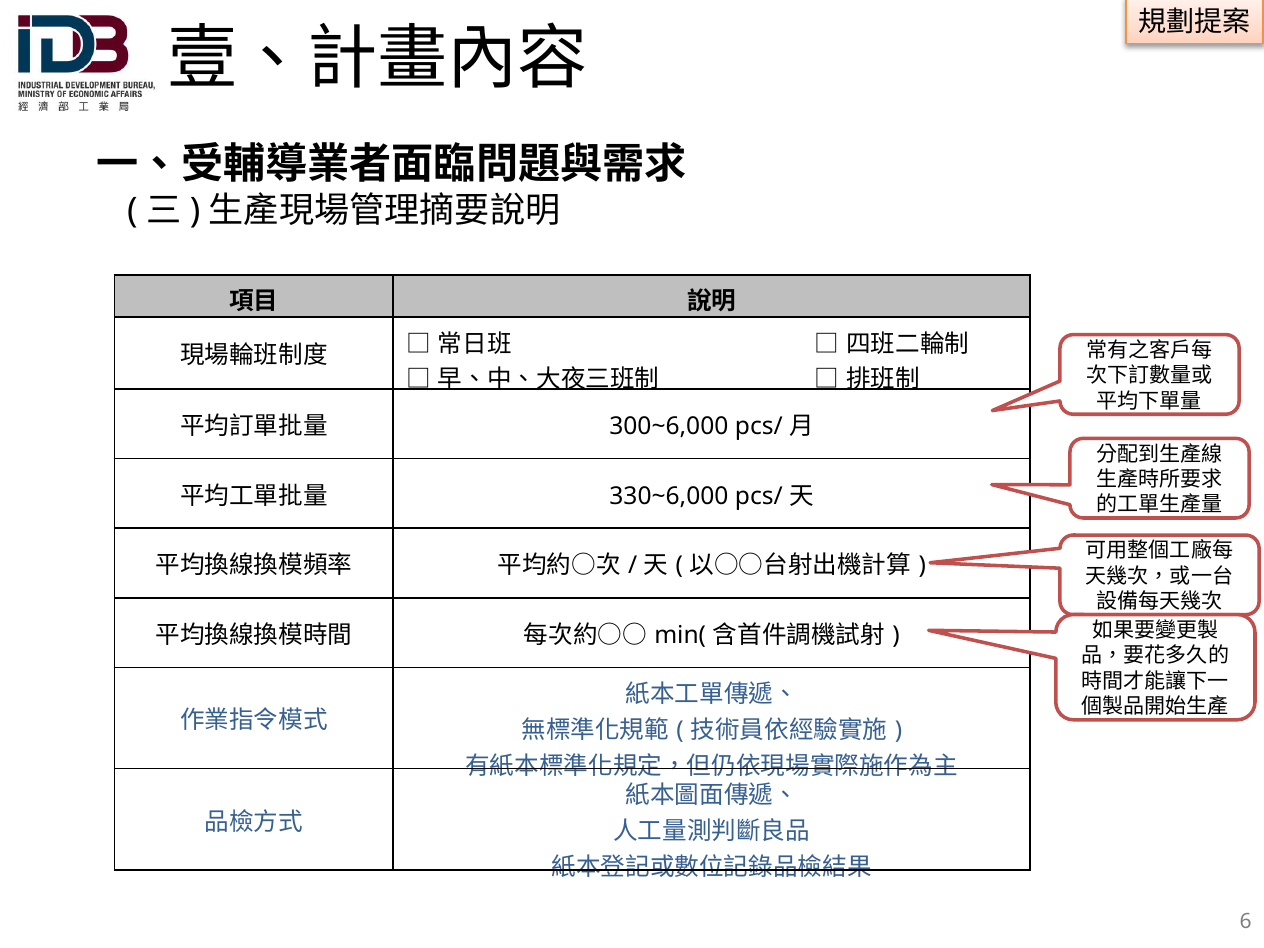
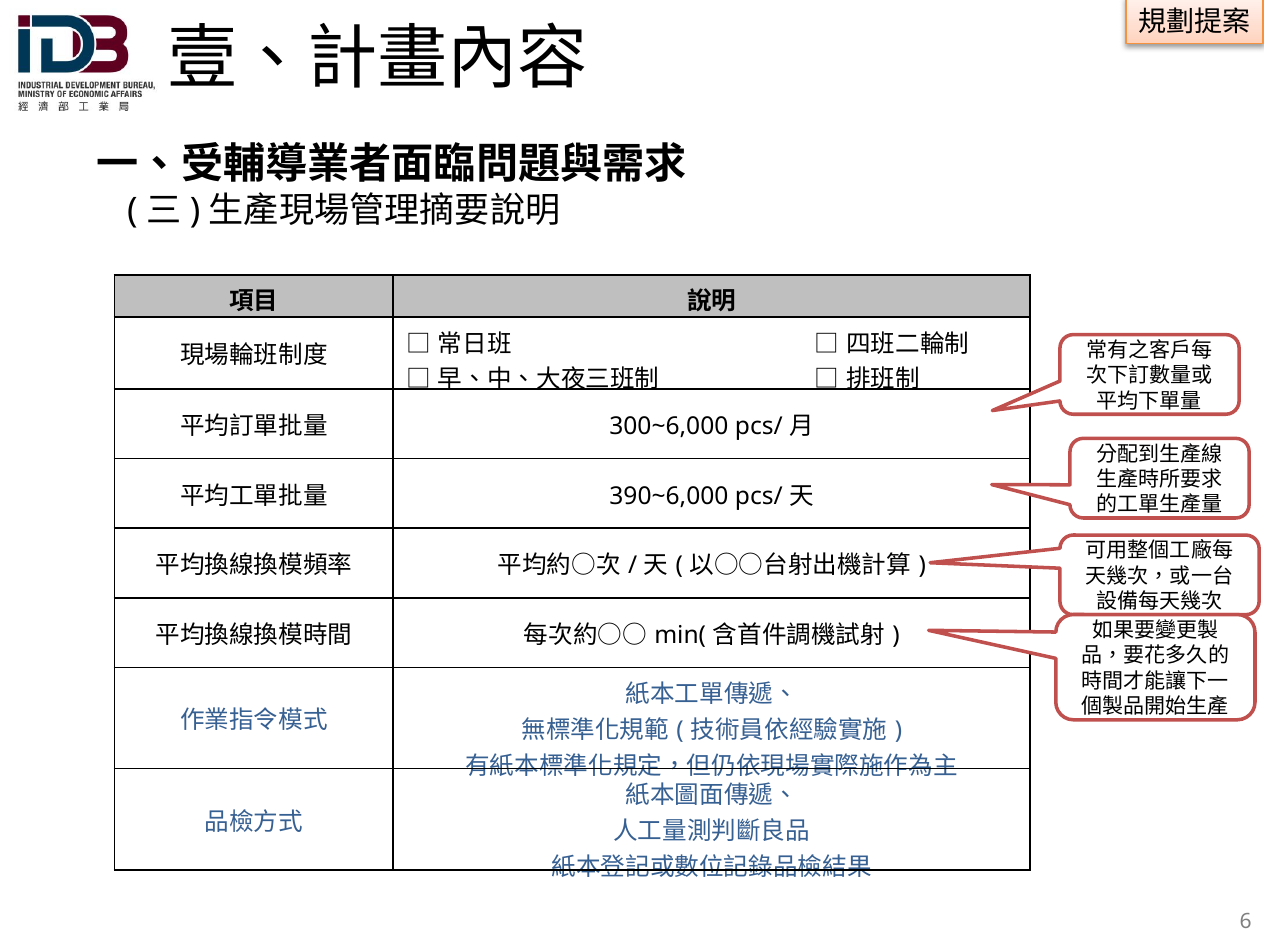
330~6,000: 330~6,000 -> 390~6,000
